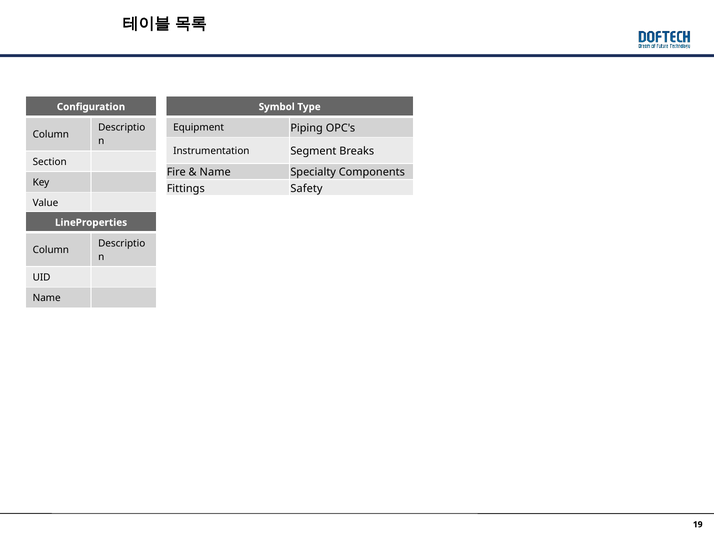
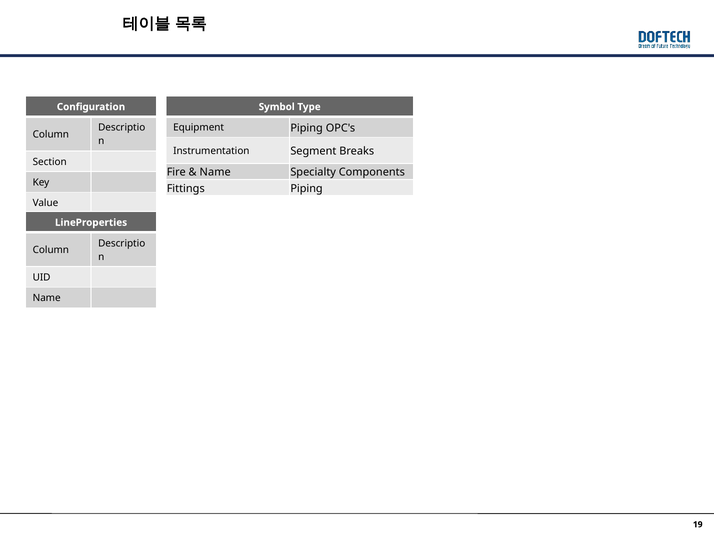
Fittings Safety: Safety -> Piping
